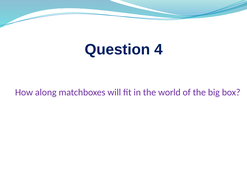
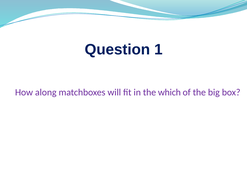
4: 4 -> 1
world: world -> which
